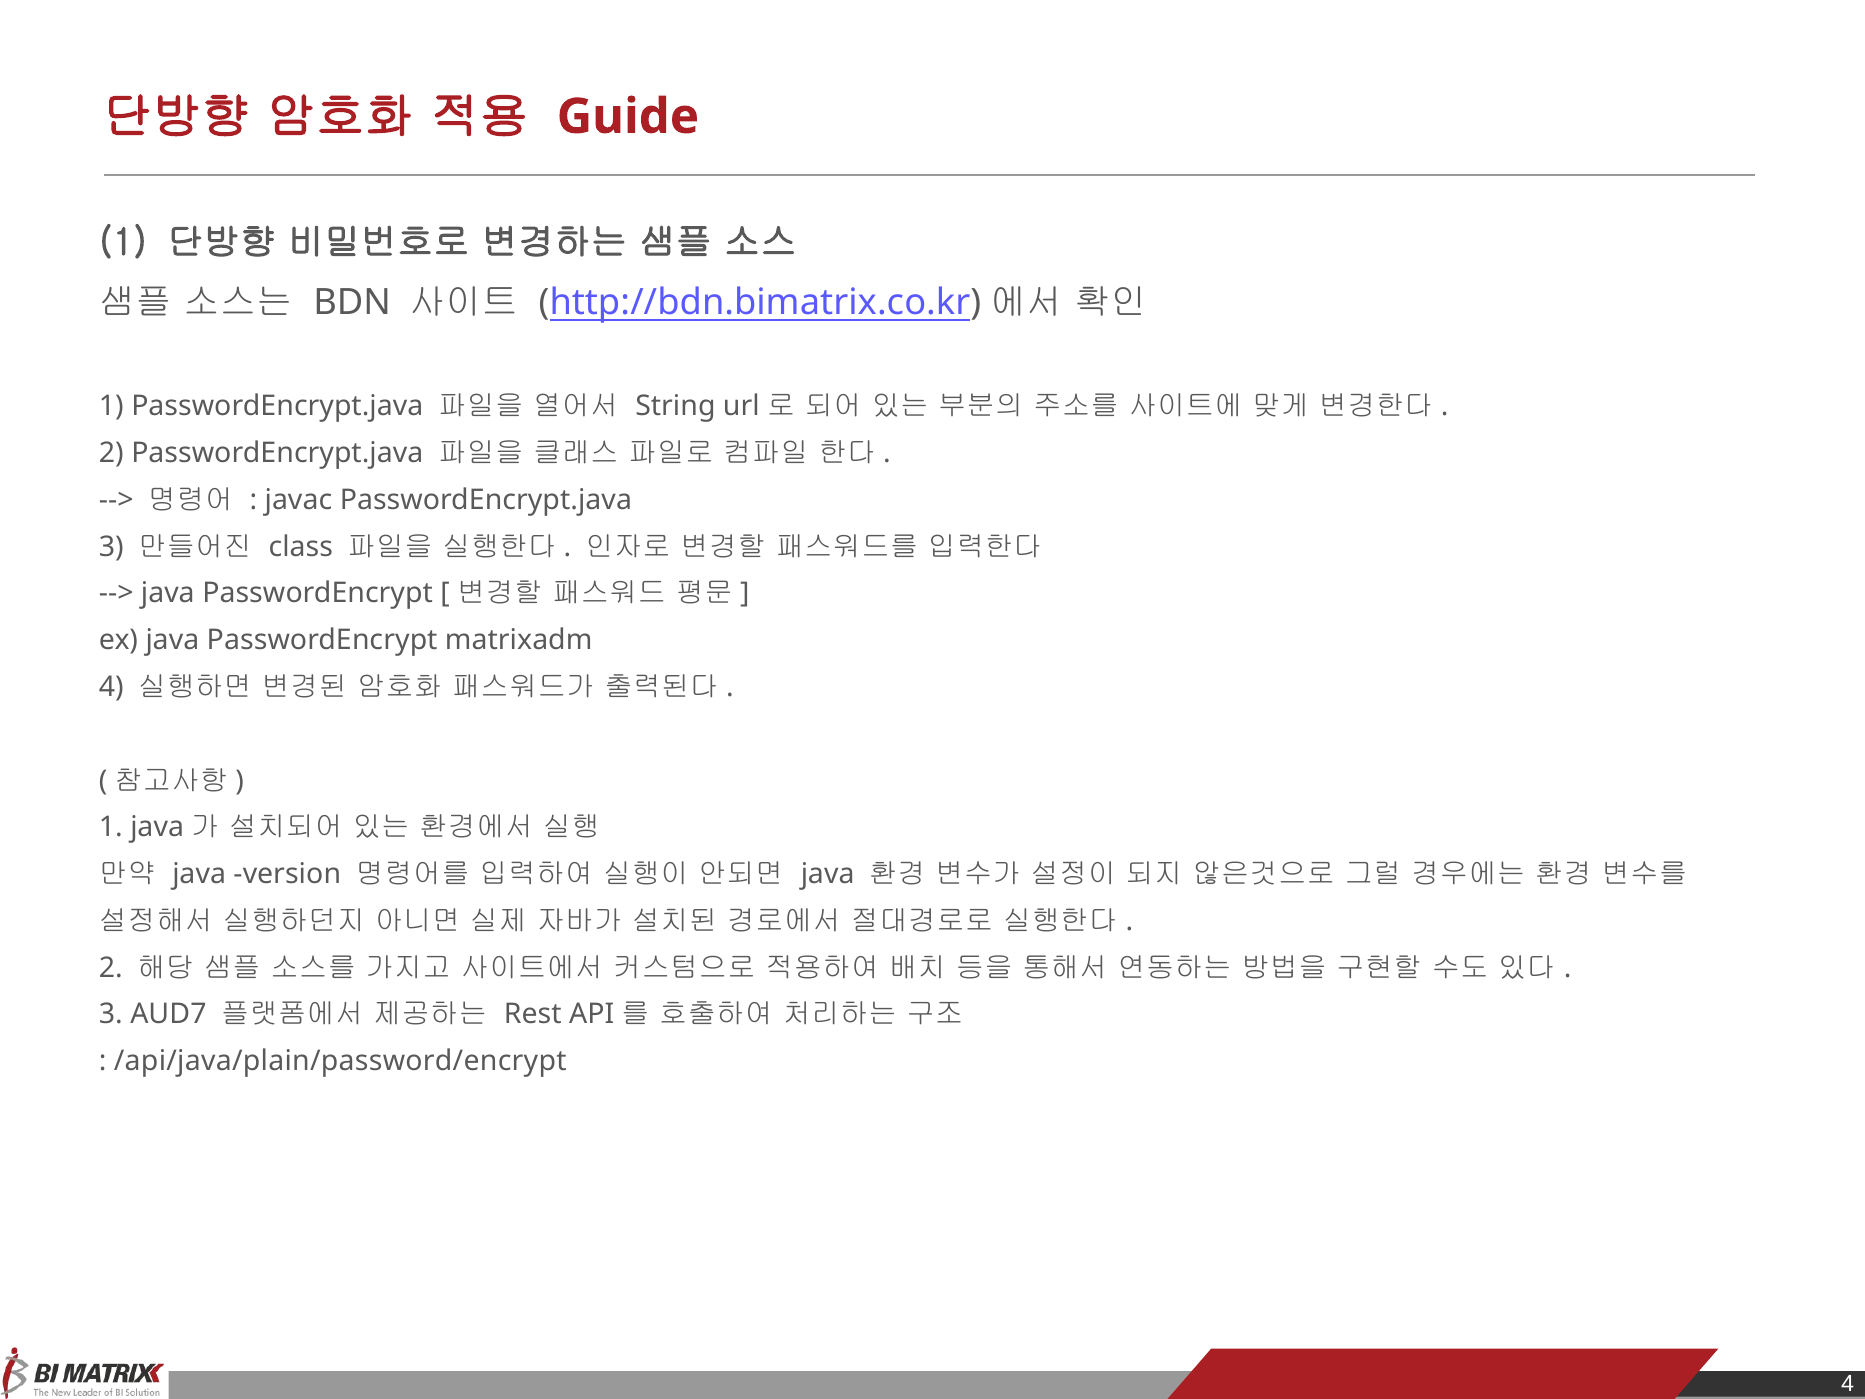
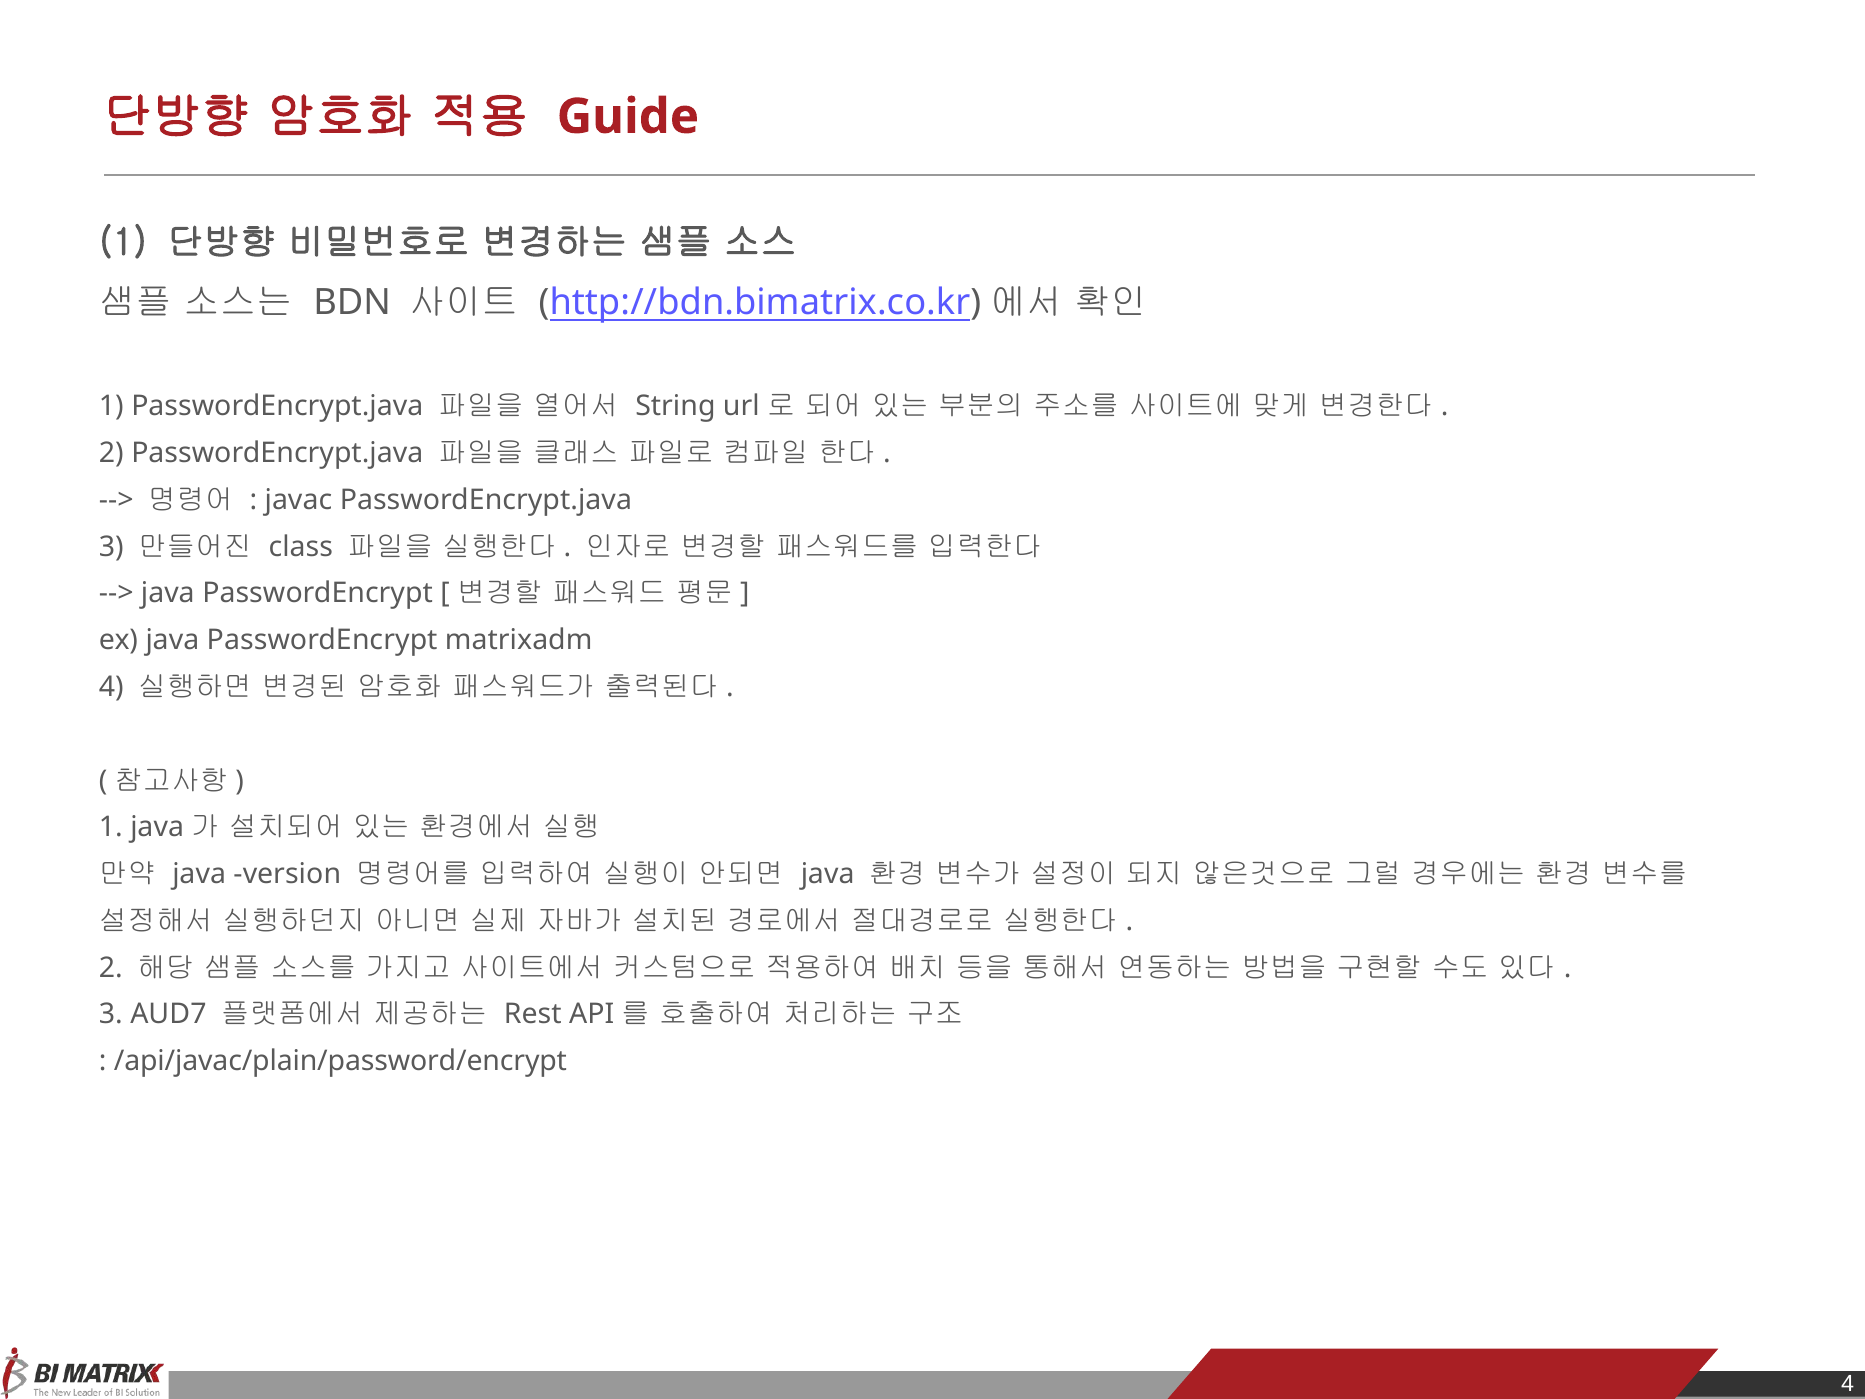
/api/java/plain/password/encrypt: /api/java/plain/password/encrypt -> /api/javac/plain/password/encrypt
